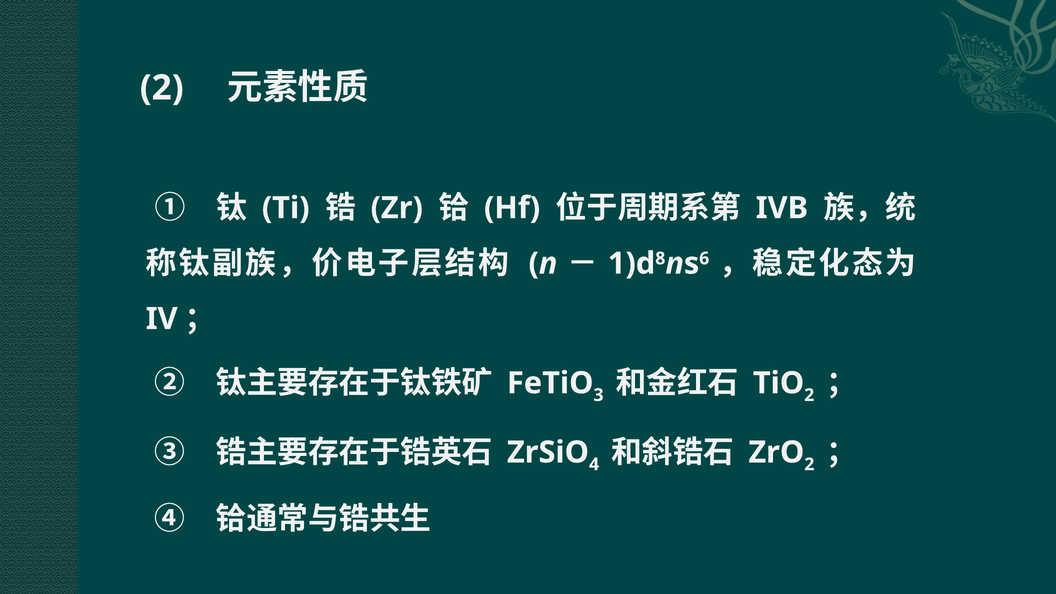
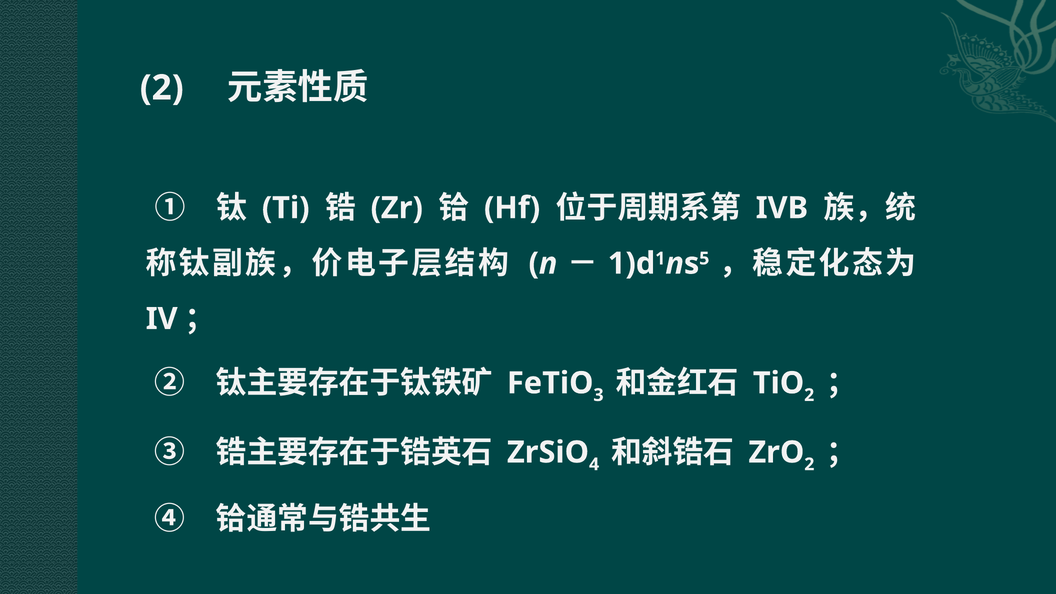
8: 8 -> 1
6: 6 -> 5
